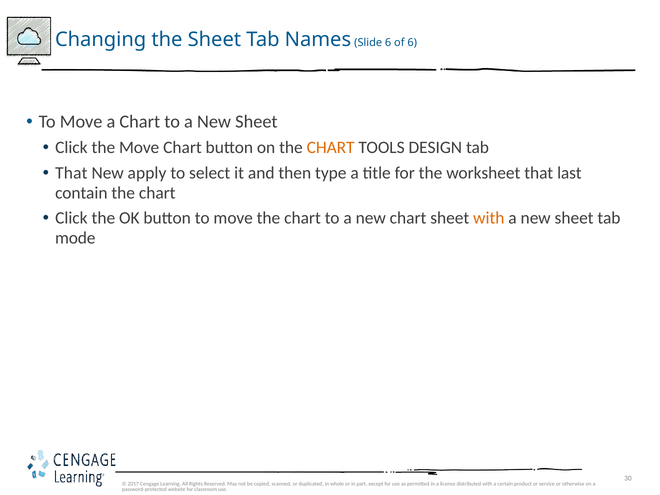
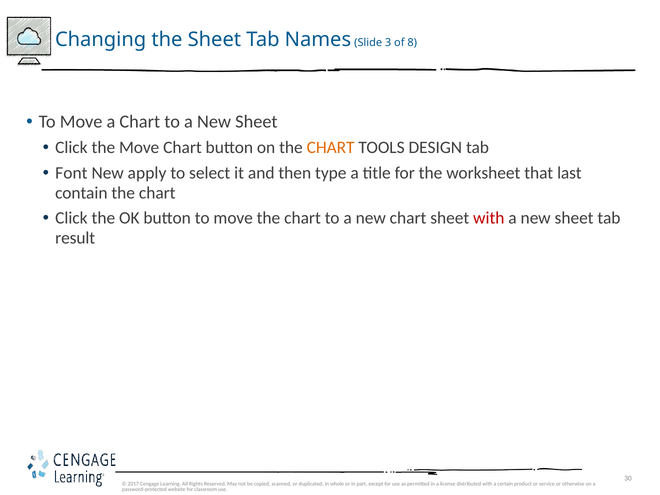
Slide 6: 6 -> 3
of 6: 6 -> 8
That at (71, 173): That -> Font
with at (489, 218) colour: orange -> red
mode: mode -> result
